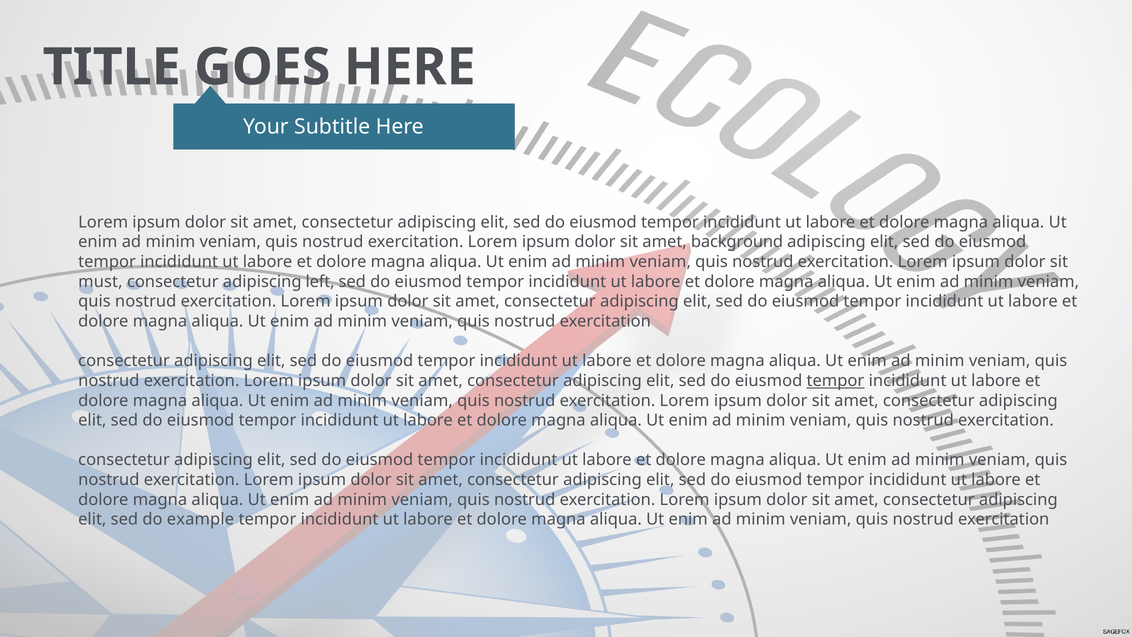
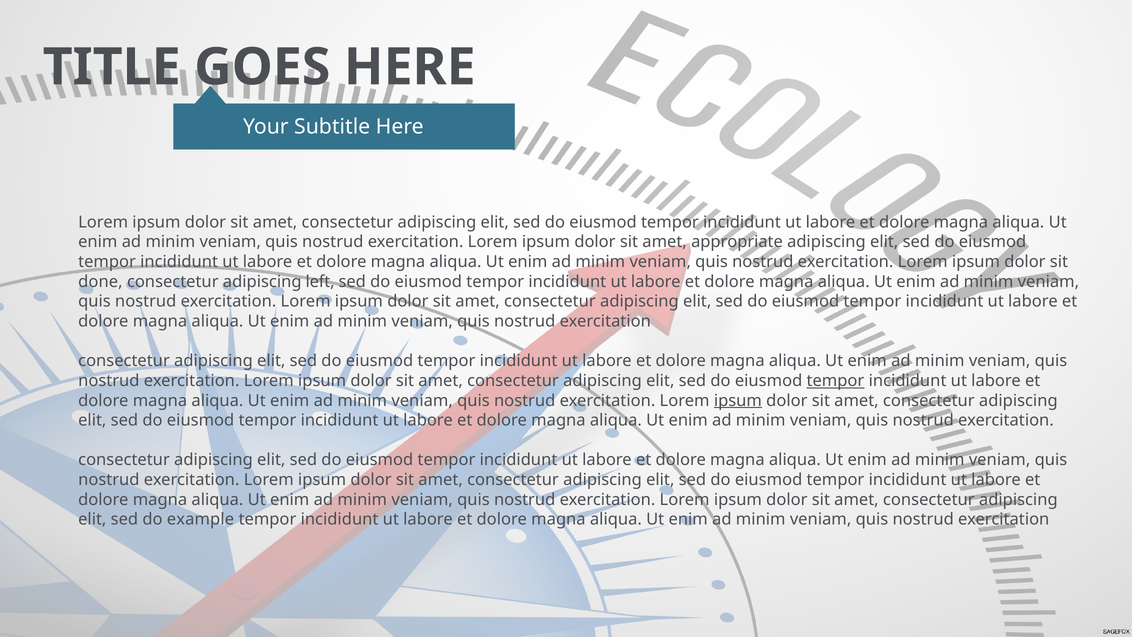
background: background -> appropriate
must: must -> done
ipsum at (738, 400) underline: none -> present
